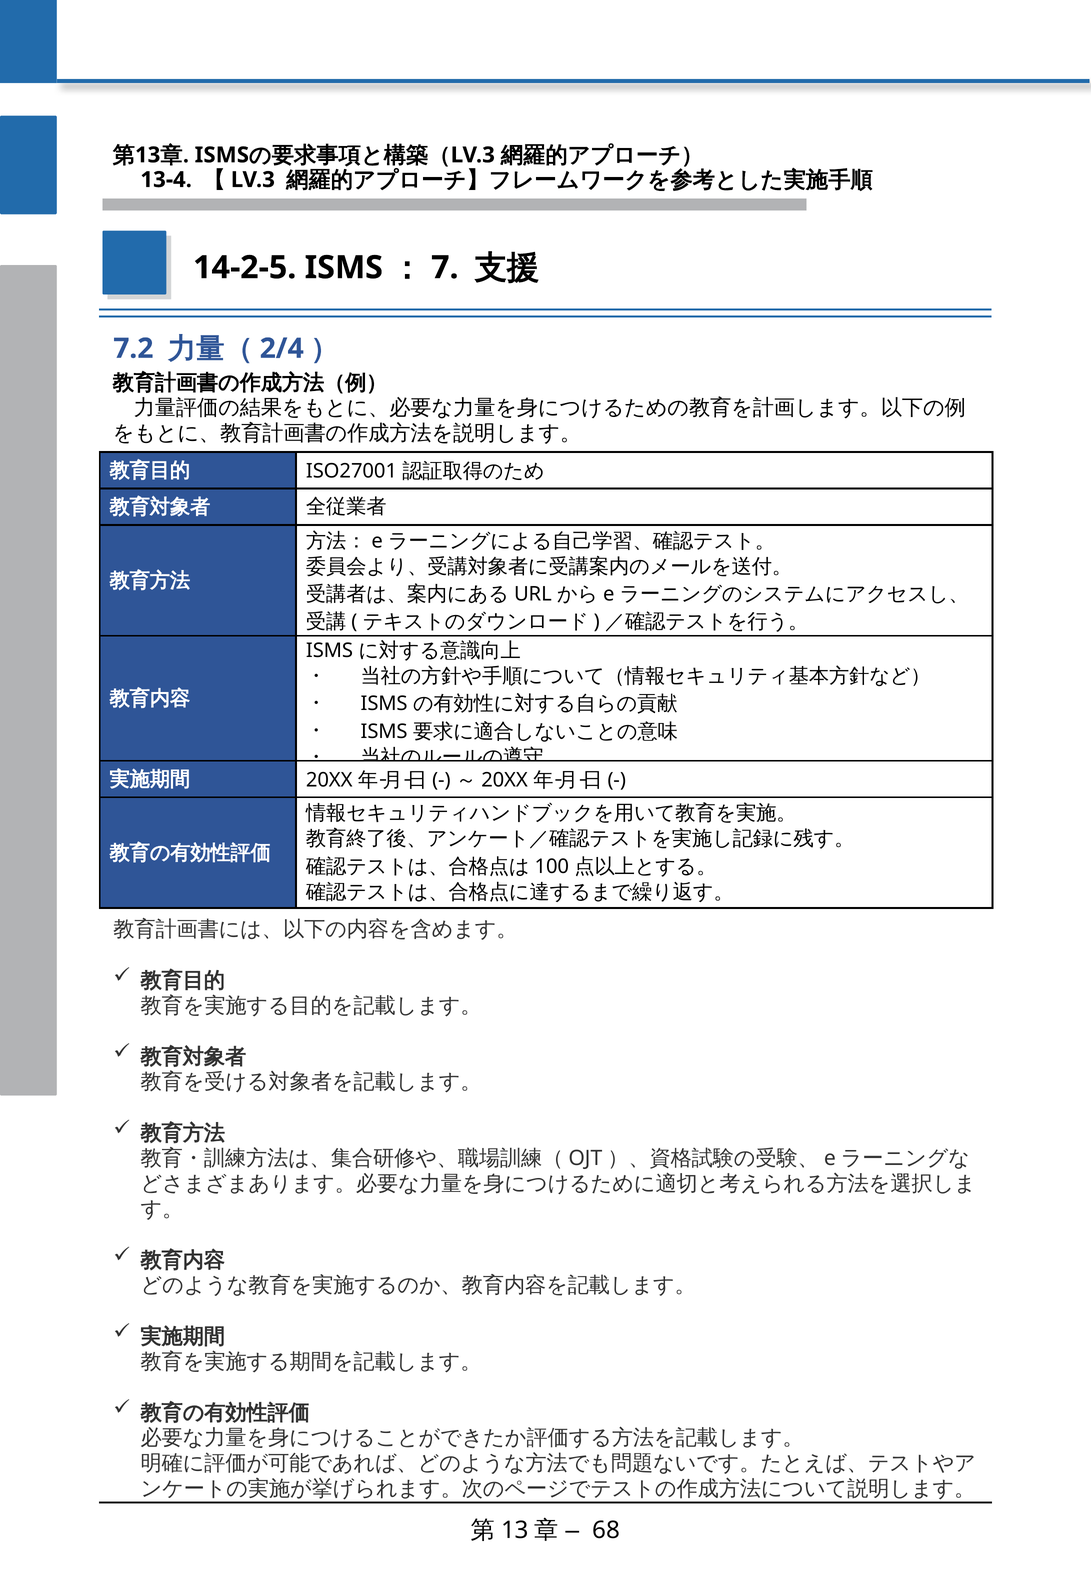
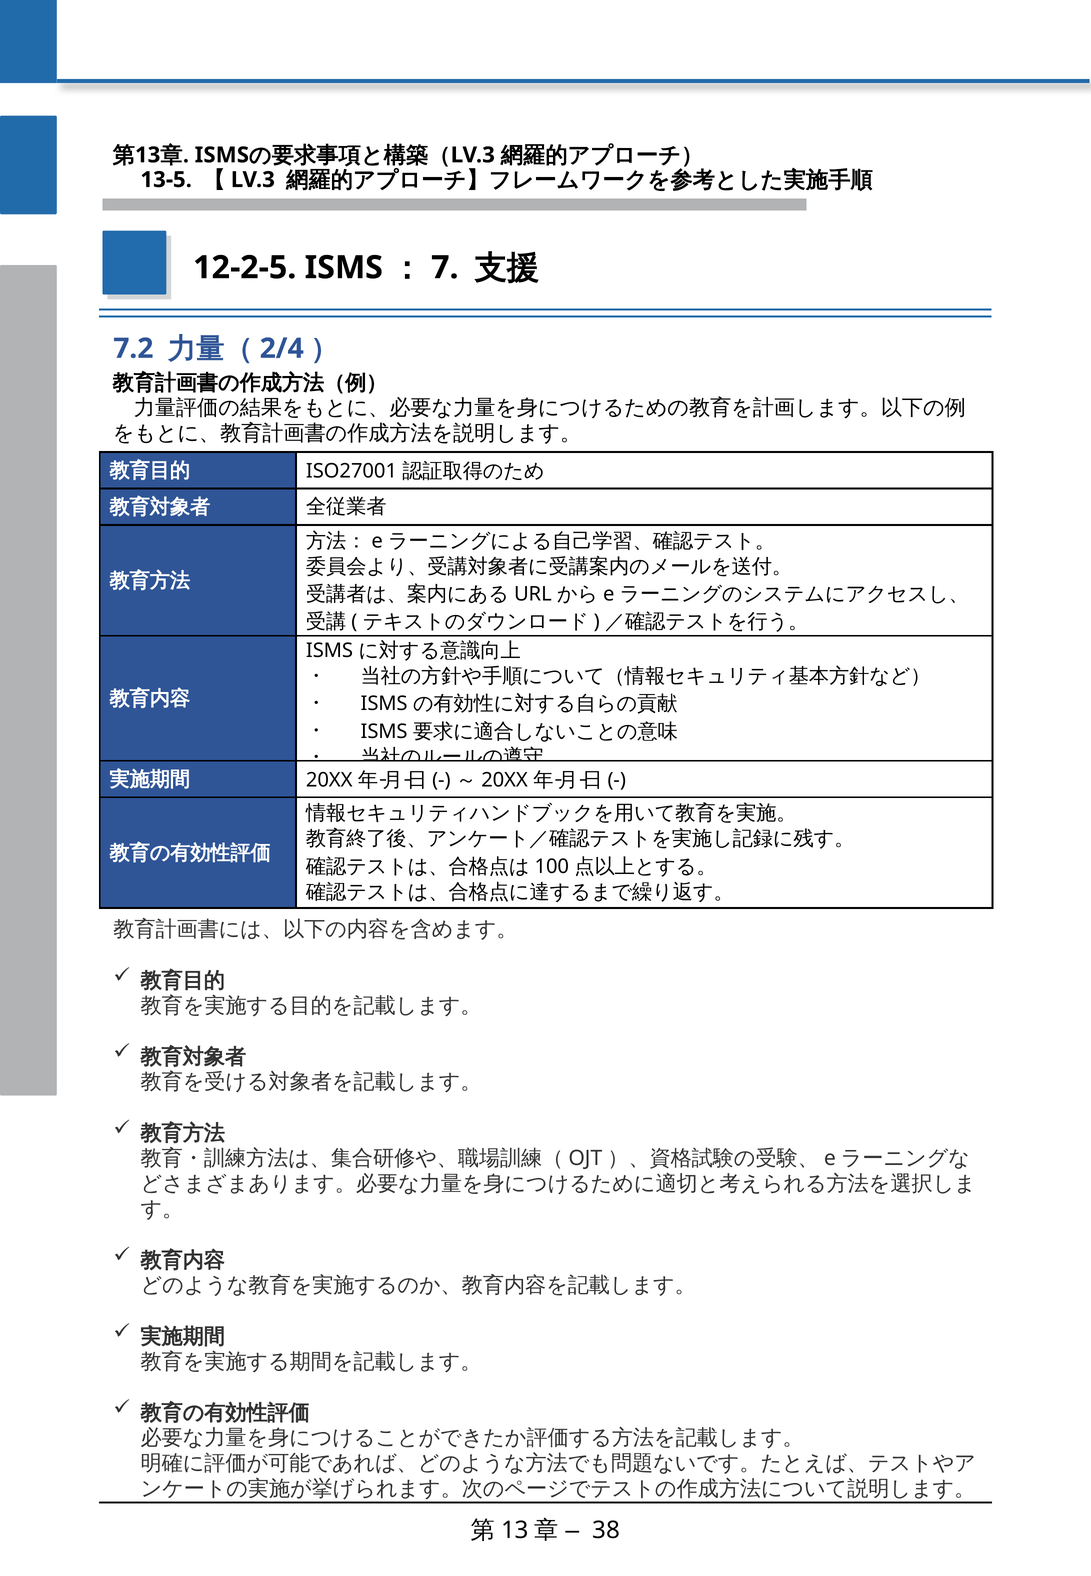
13-4: 13-4 -> 13-5
14-2-5: 14-2-5 -> 12-2-5
68: 68 -> 38
